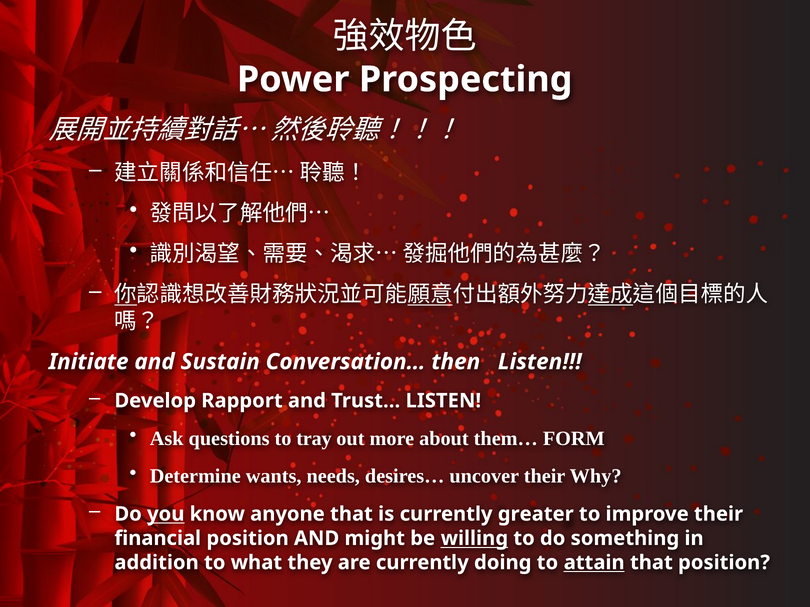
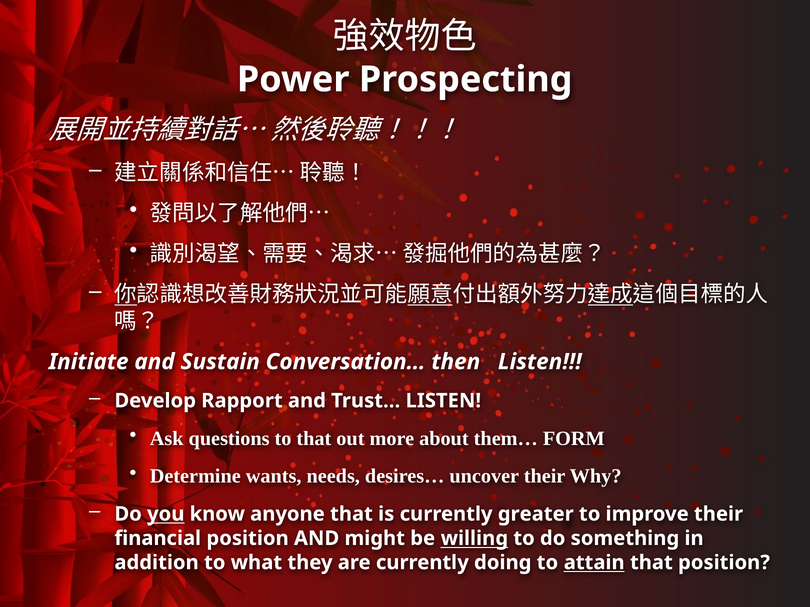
to tray: tray -> that
